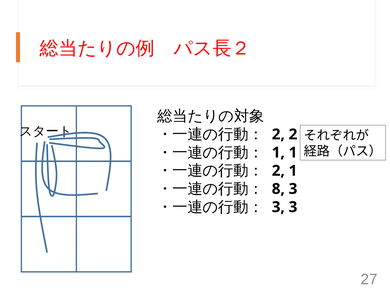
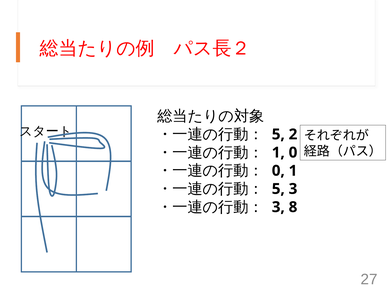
2 at (278, 135): 2 -> 5
1 1: 1 -> 0
2 at (278, 171): 2 -> 0
8 at (278, 189): 8 -> 5
3 3: 3 -> 8
